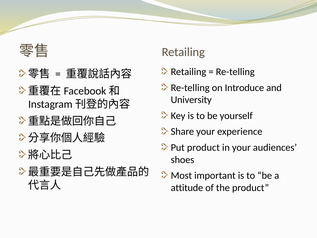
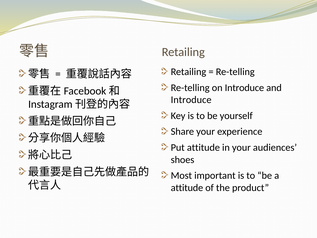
University at (191, 100): University -> Introduce
Put product: product -> attitude
